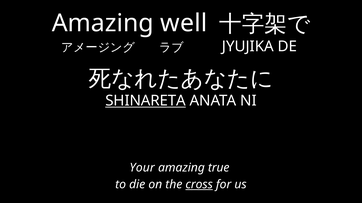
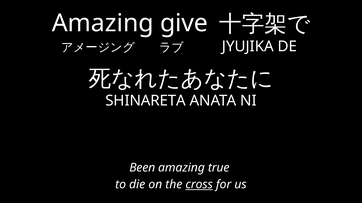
well: well -> give
SHINARETA underline: present -> none
Your: Your -> Been
